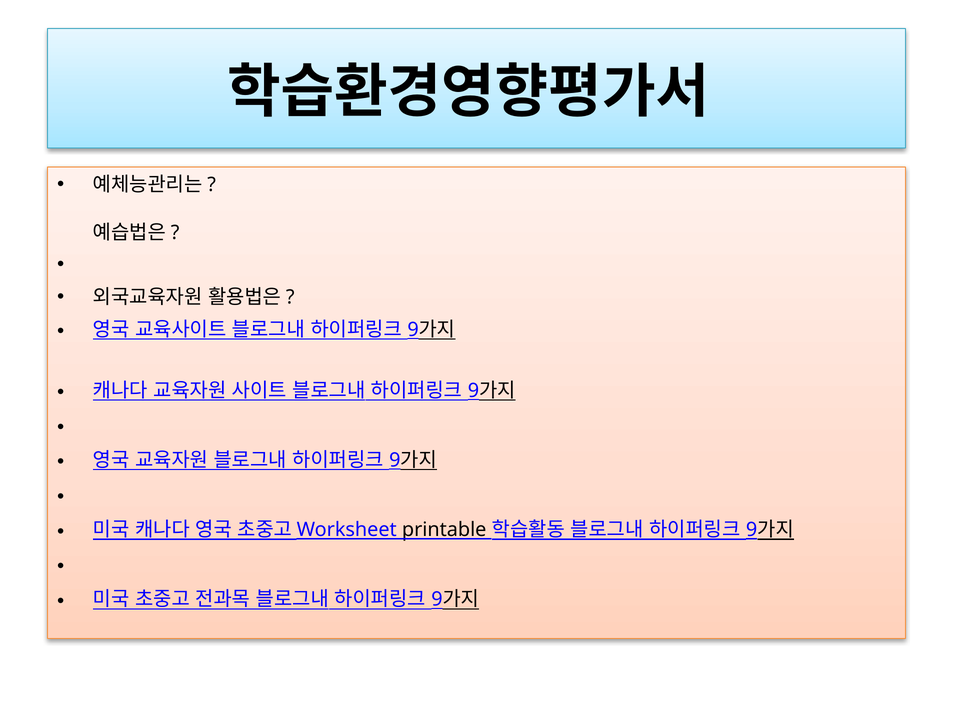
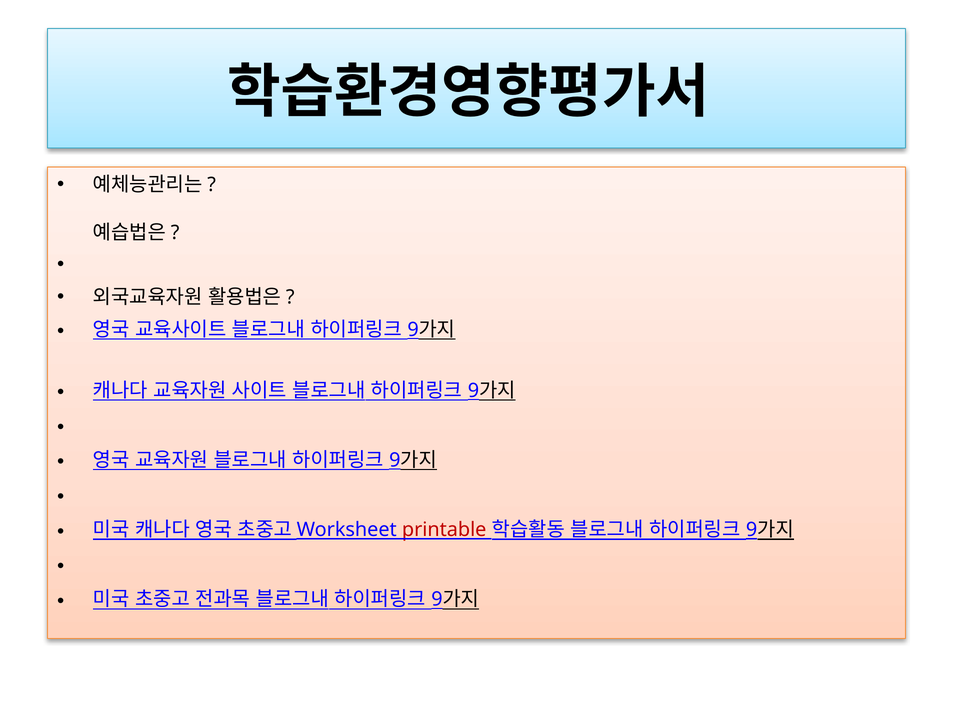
printable colour: black -> red
